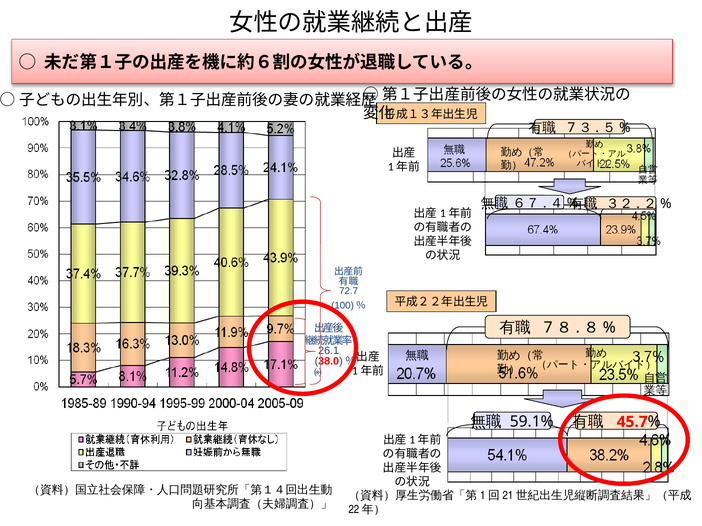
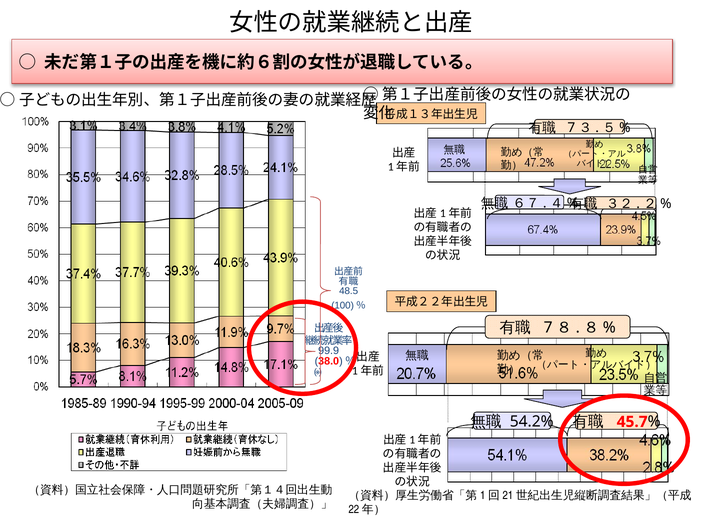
72.7: 72.7 -> 48.5
26.1: 26.1 -> 99.9
59.1%: 59.1% -> 54.2%
